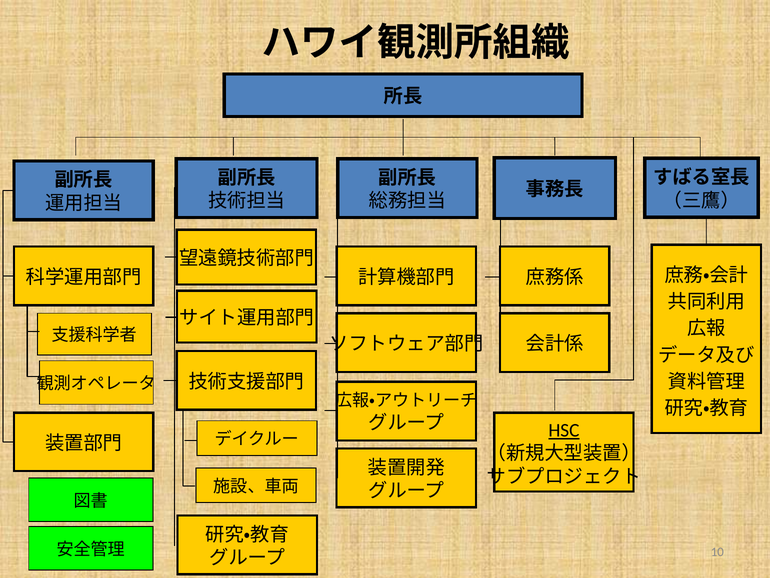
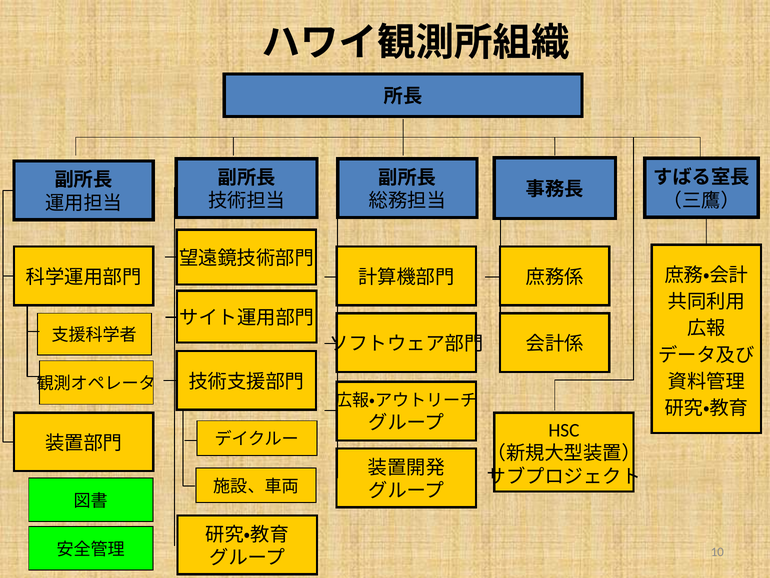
HSC underline: present -> none
